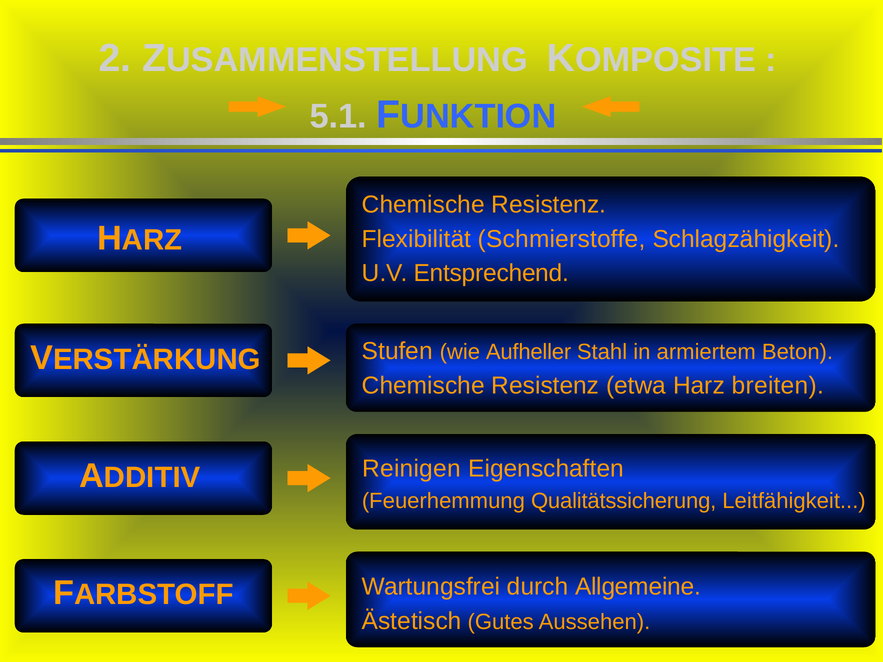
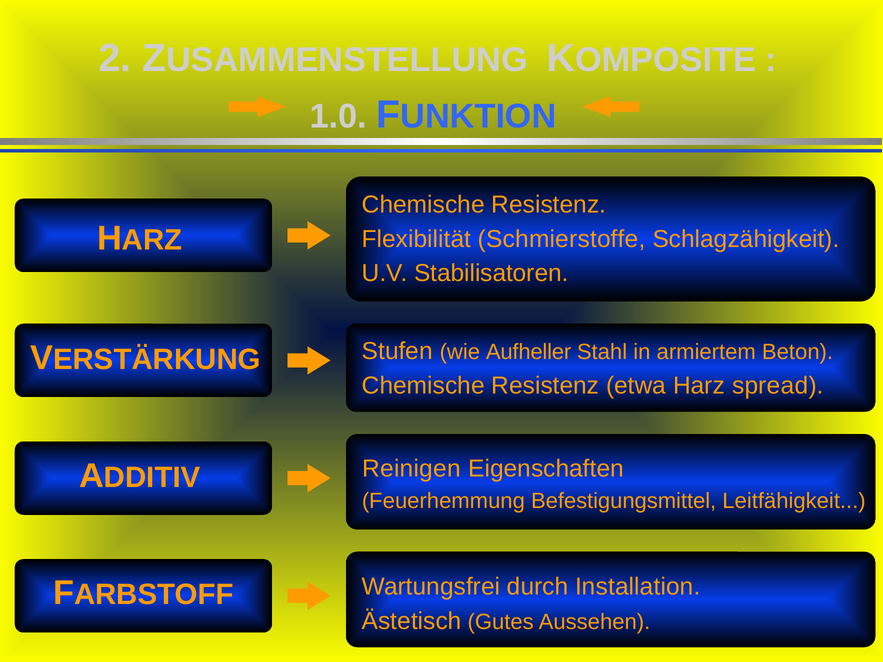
5.1: 5.1 -> 1.0
Entsprechend: Entsprechend -> Stabilisatoren
breiten: breiten -> spread
Qualitätssicherung: Qualitätssicherung -> Befestigungsmittel
Allgemeine: Allgemeine -> Installation
